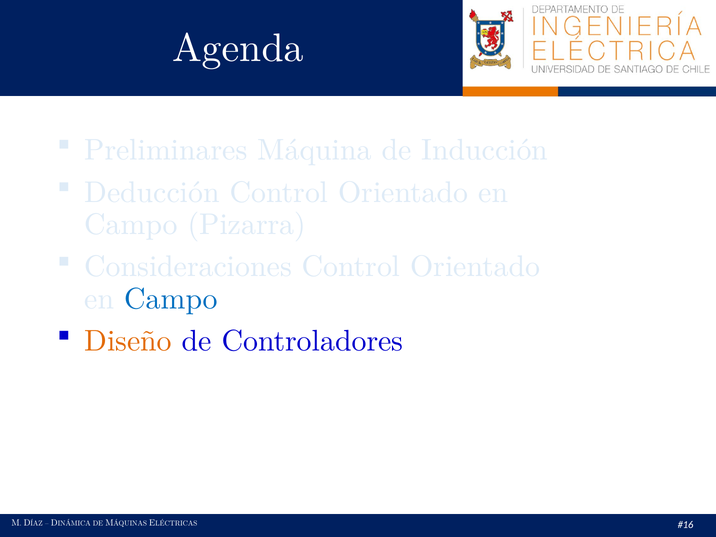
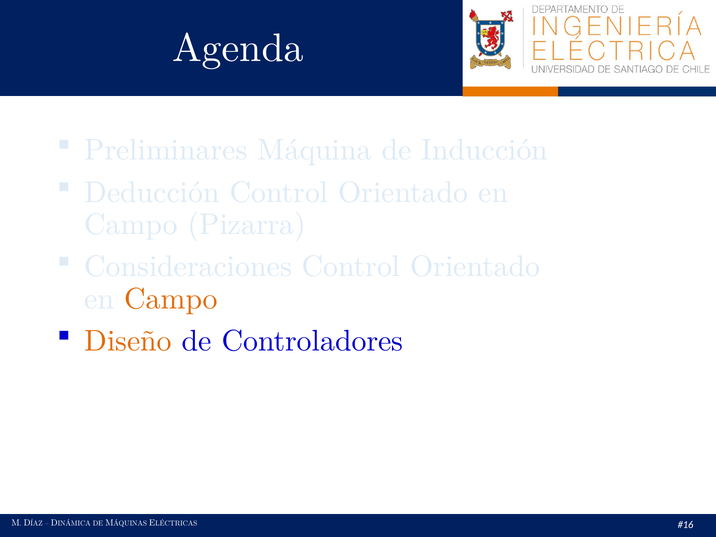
Campo at (171, 299) colour: blue -> orange
